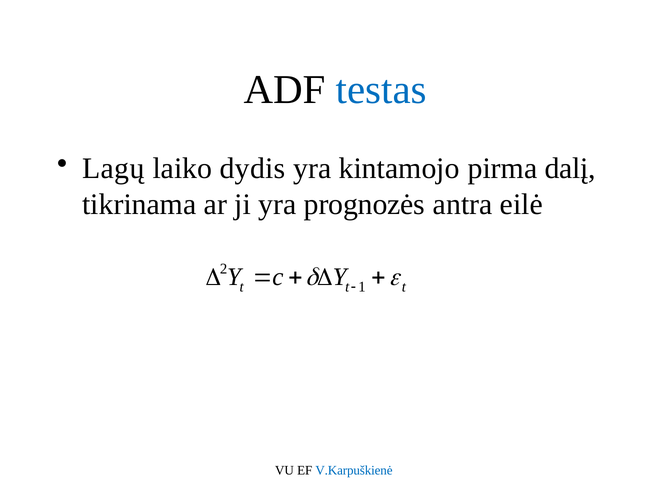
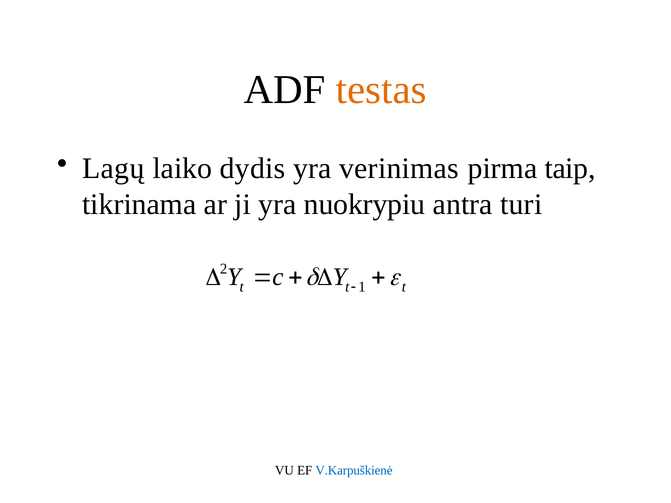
testas colour: blue -> orange
kintamojo: kintamojo -> verinimas
dalį: dalį -> taip
prognozės: prognozės -> nuokrypiu
eilė: eilė -> turi
